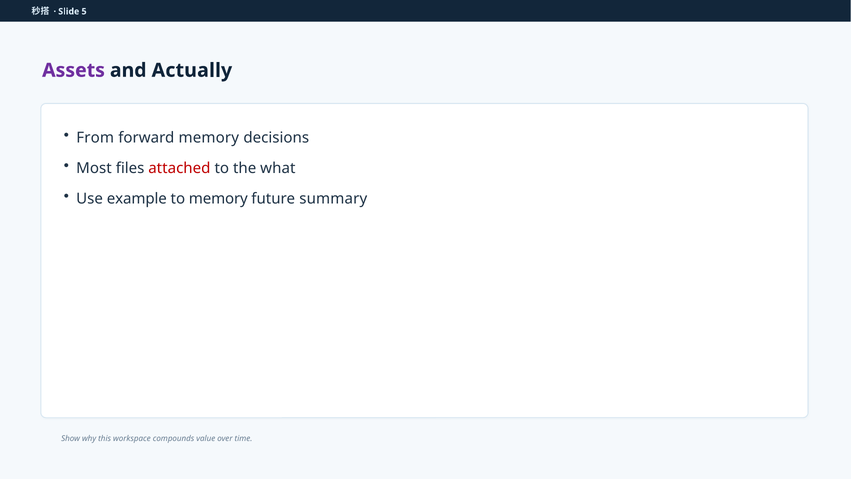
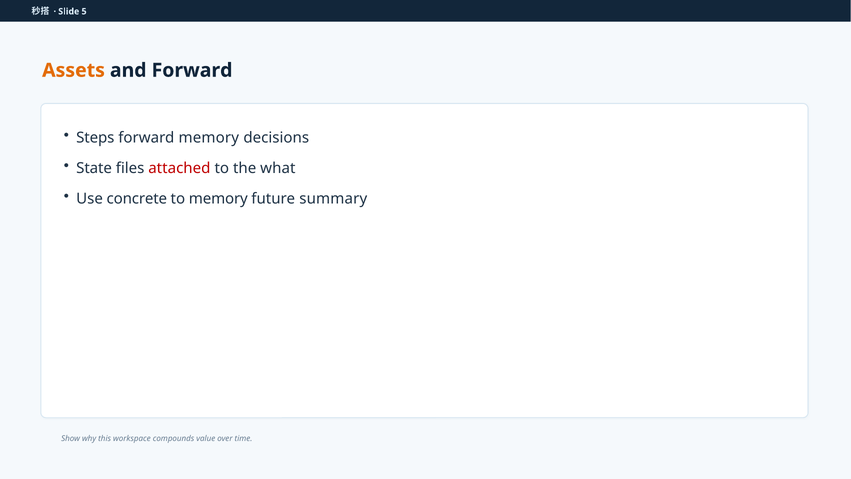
Assets colour: purple -> orange
and Actually: Actually -> Forward
From: From -> Steps
Most: Most -> State
example: example -> concrete
